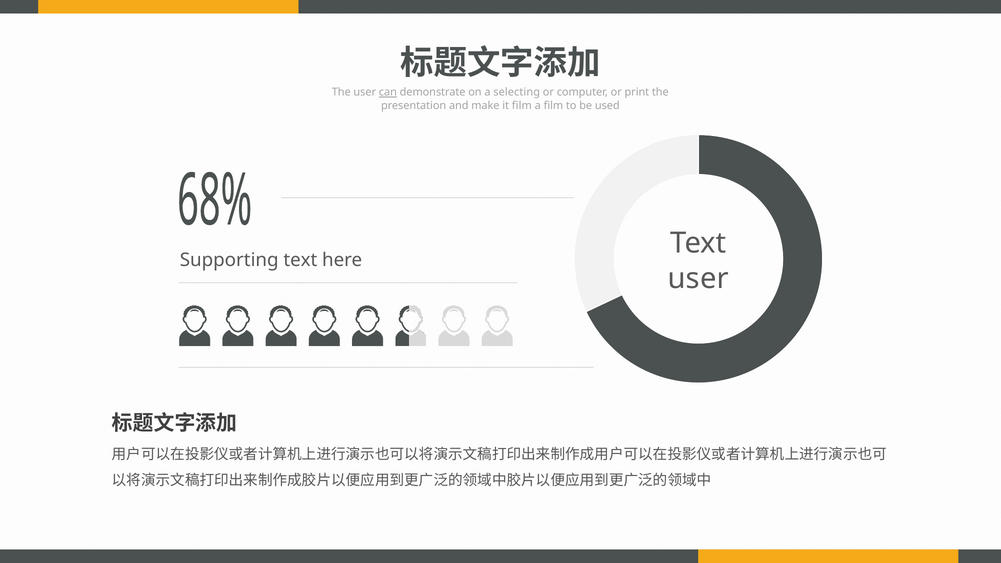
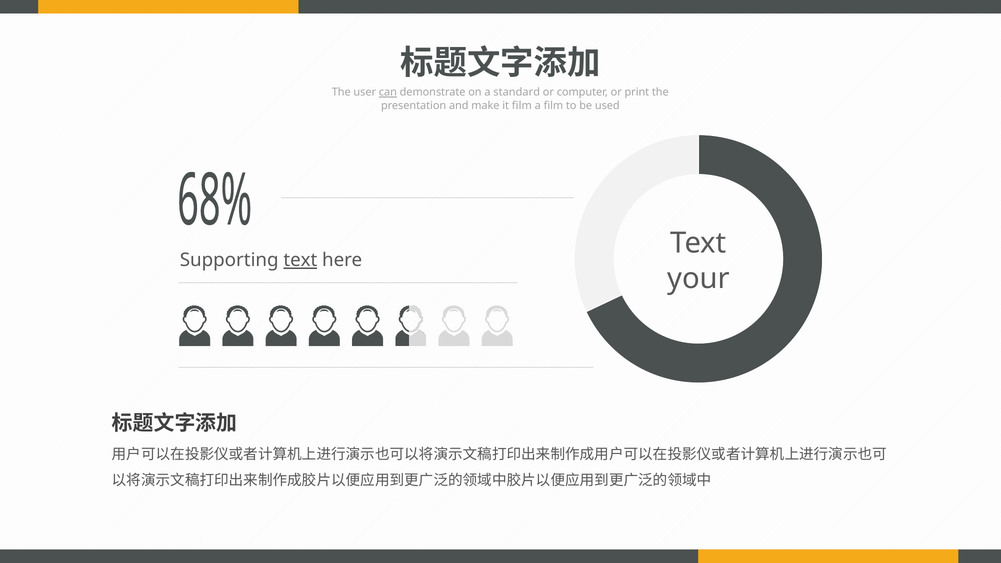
selecting: selecting -> standard
text at (300, 260) underline: none -> present
user at (698, 278): user -> your
